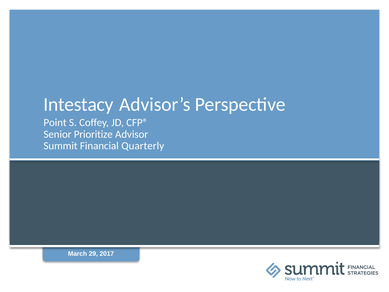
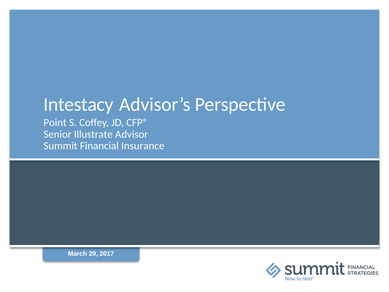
Prioritize: Prioritize -> Illustrate
Quarterly: Quarterly -> Insurance
